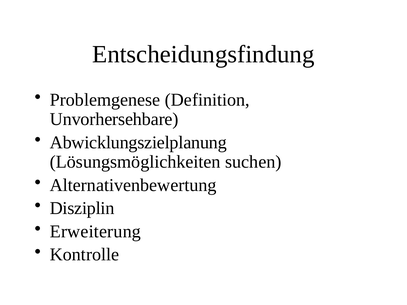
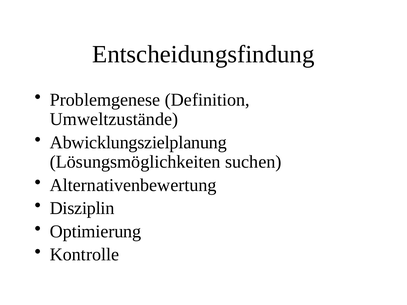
Unvorhersehbare: Unvorhersehbare -> Umweltzustände
Erweiterung: Erweiterung -> Optimierung
